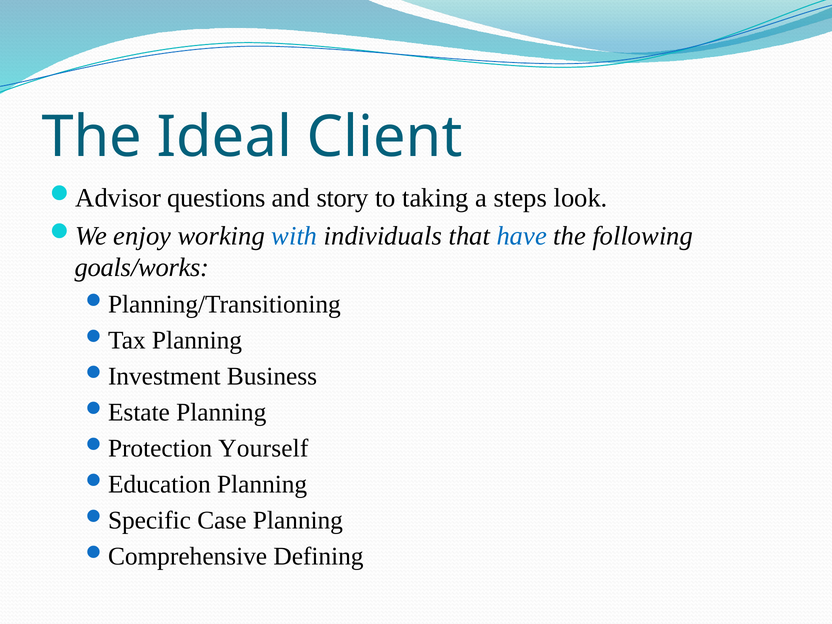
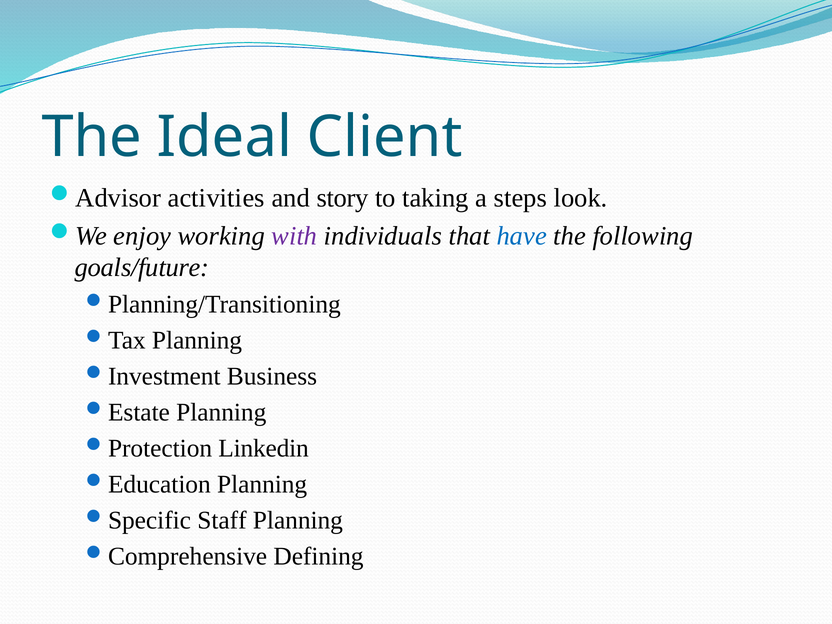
questions: questions -> activities
with colour: blue -> purple
goals/works: goals/works -> goals/future
Yourself: Yourself -> Linkedin
Case: Case -> Staff
